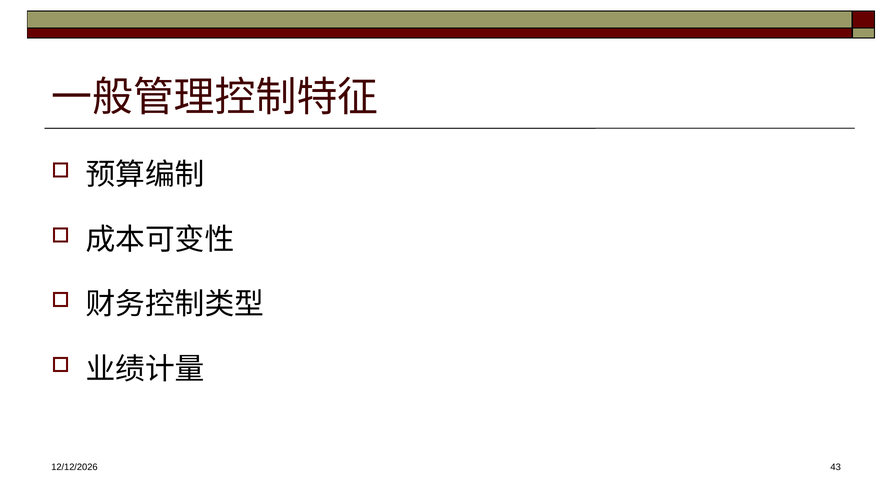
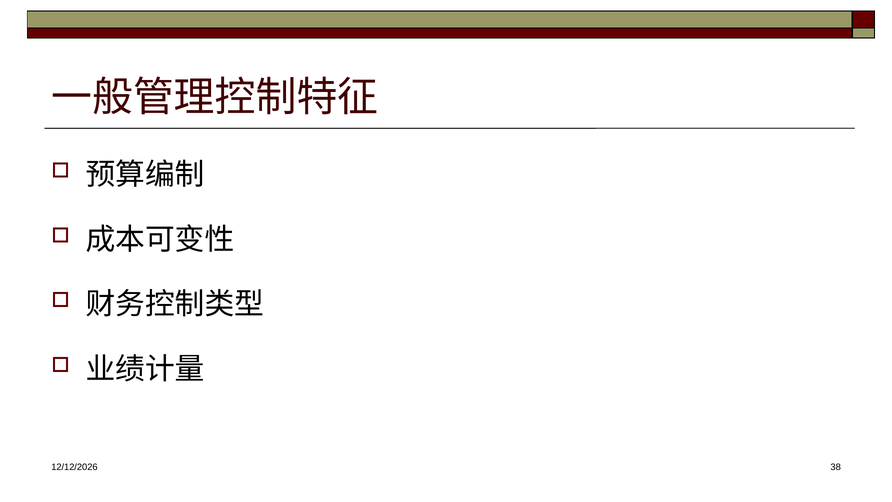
43: 43 -> 38
